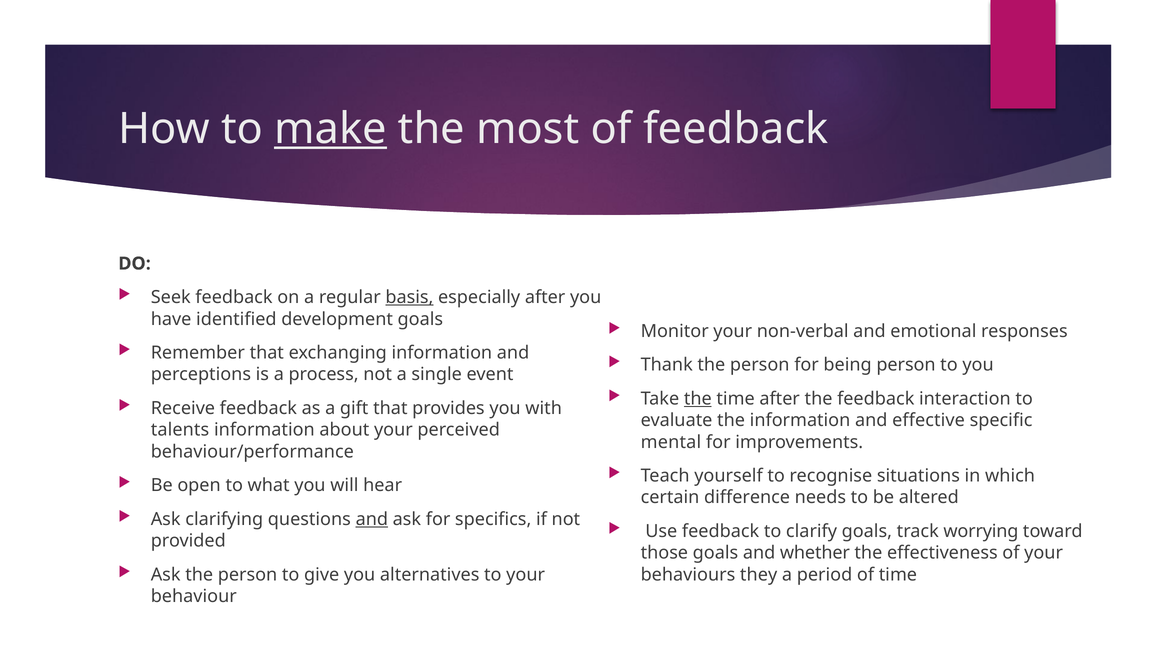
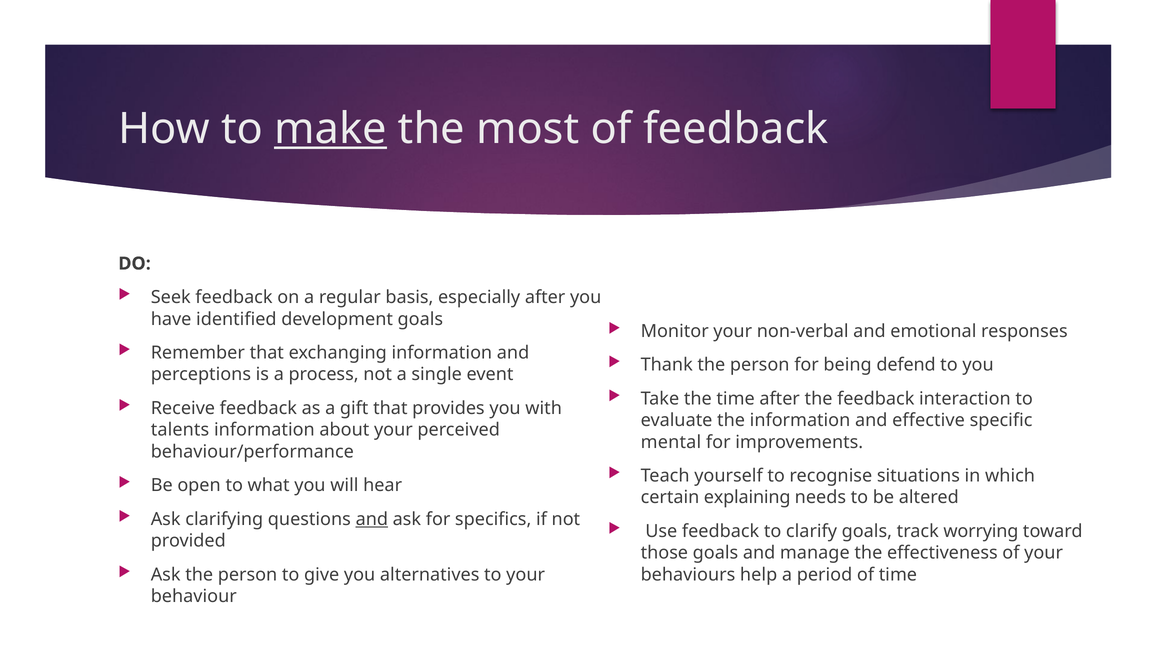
basis underline: present -> none
being person: person -> defend
the at (698, 399) underline: present -> none
difference: difference -> explaining
whether: whether -> manage
they: they -> help
